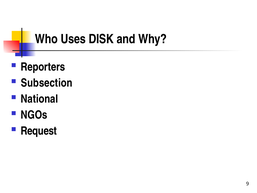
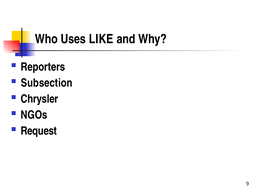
DISK: DISK -> LIKE
National: National -> Chrysler
